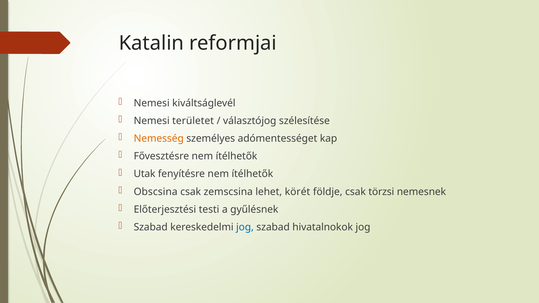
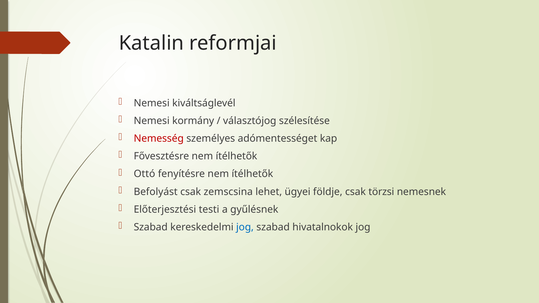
területet: területet -> kormány
Nemesség colour: orange -> red
Utak: Utak -> Ottó
Obscsina: Obscsina -> Befolyást
körét: körét -> ügyei
